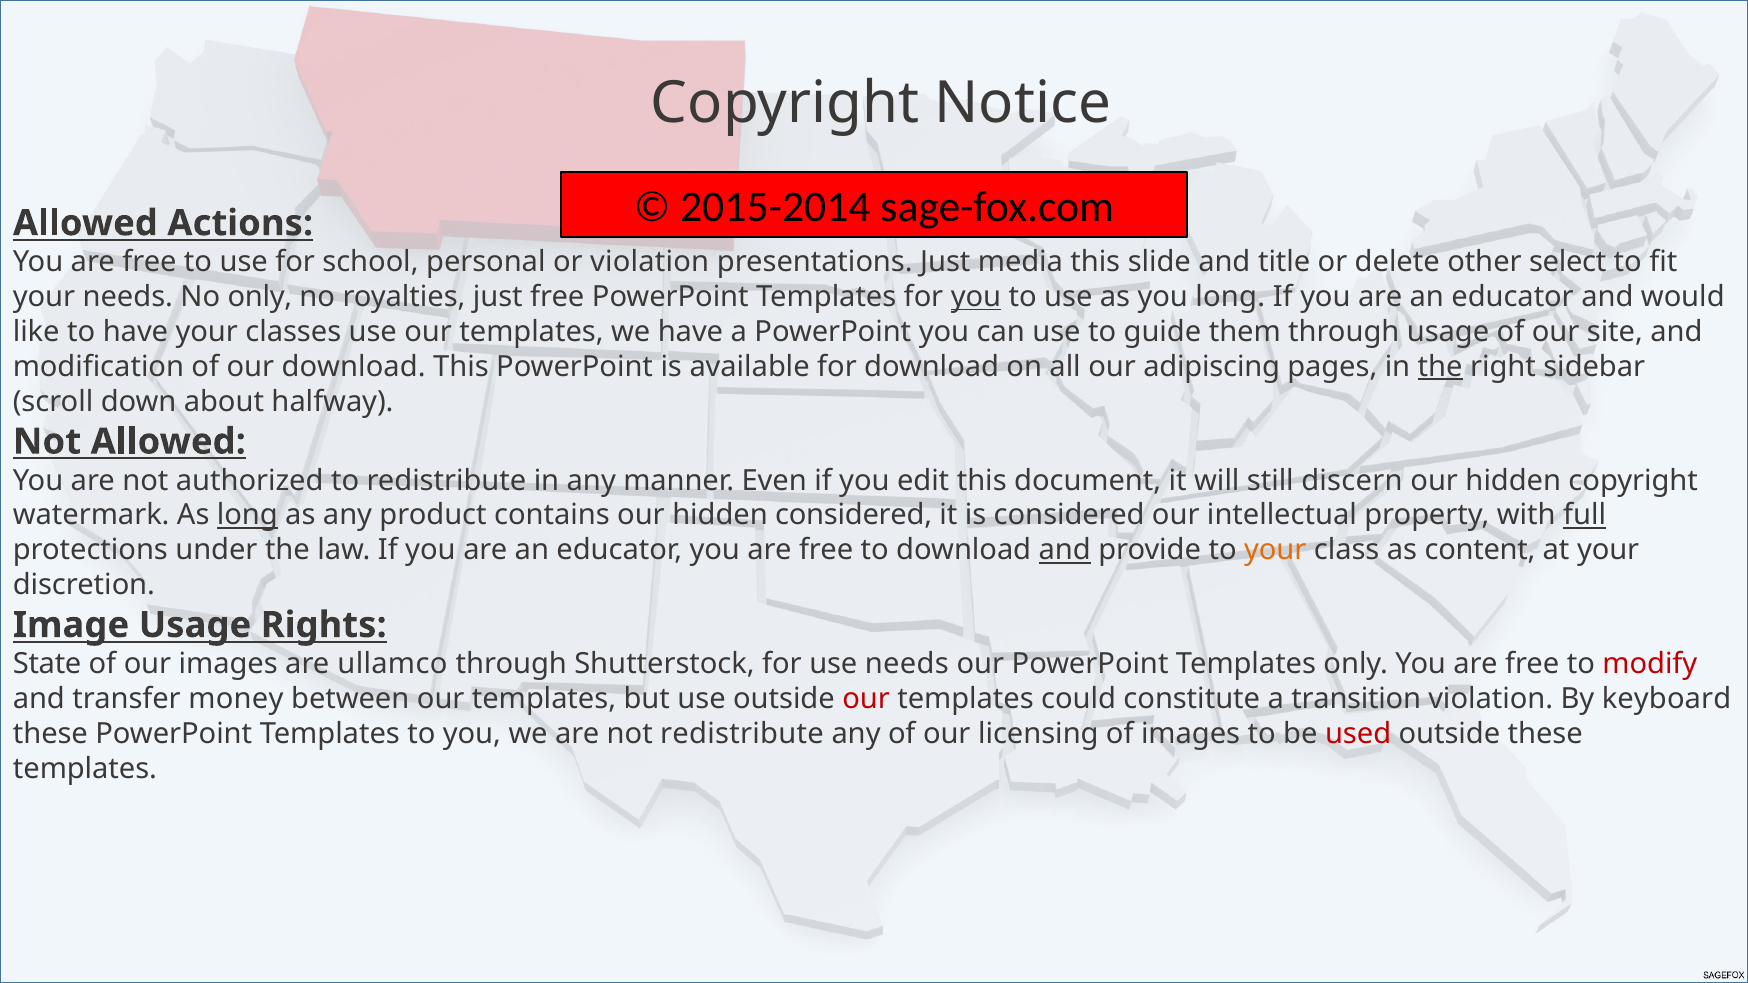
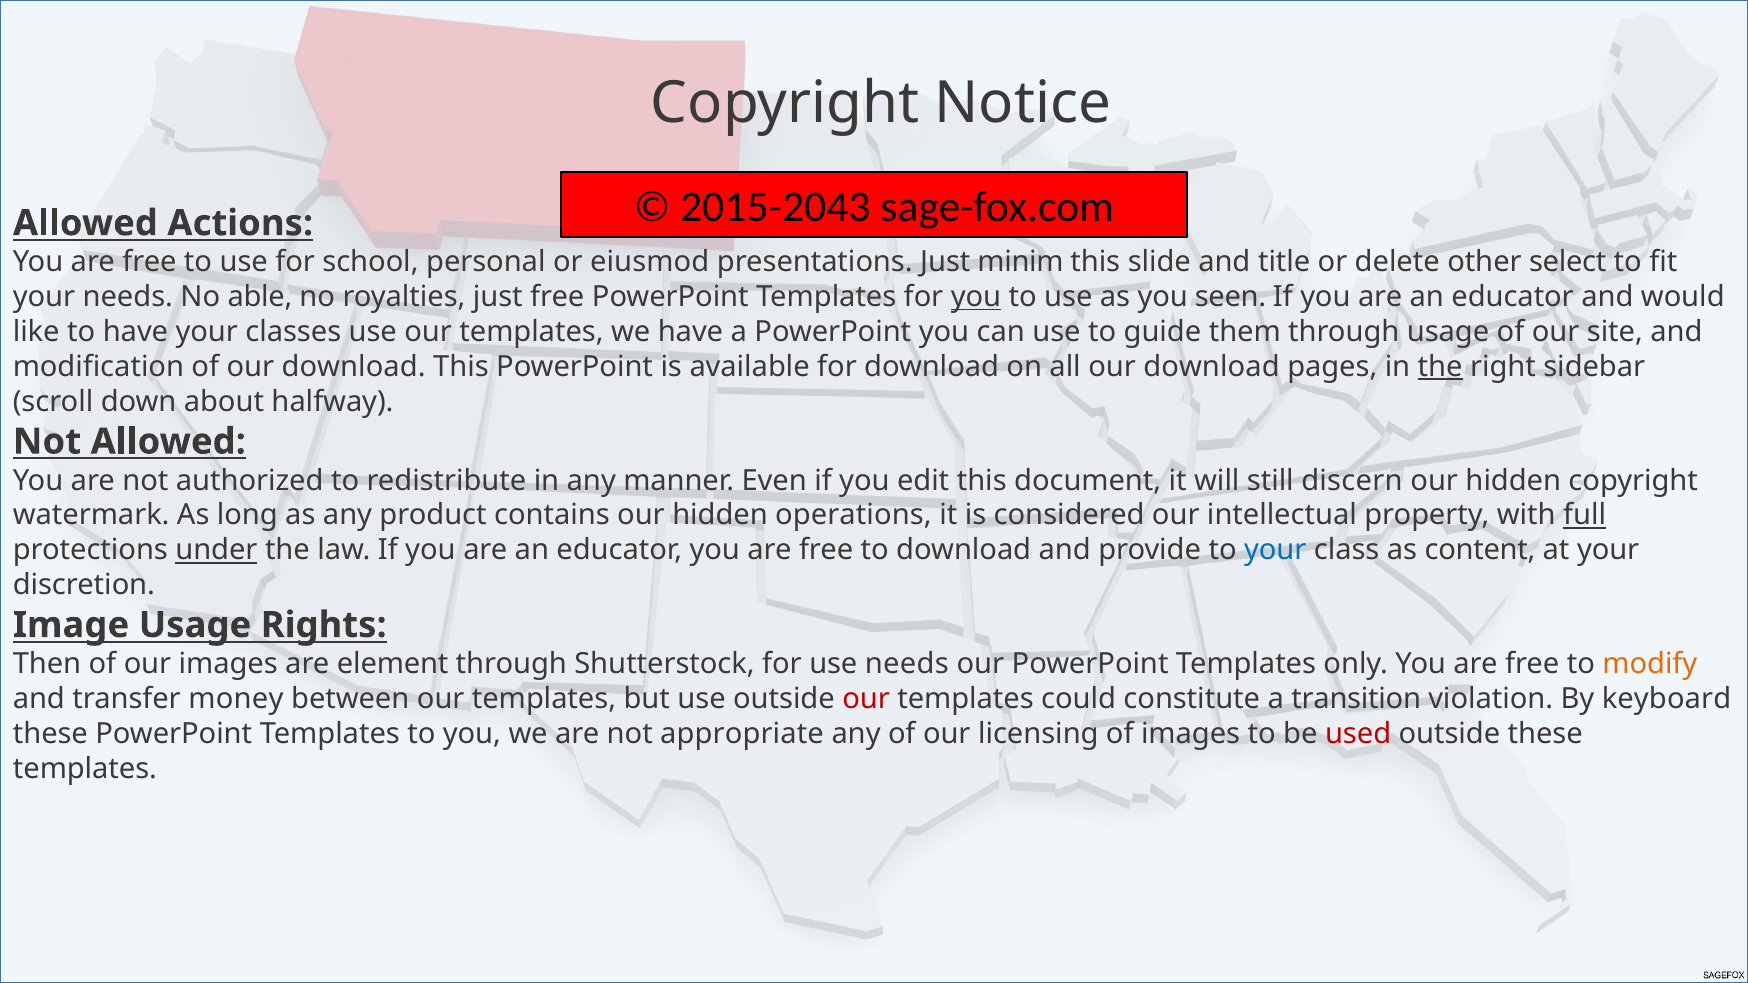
2015-2014: 2015-2014 -> 2015-2043
or violation: violation -> eiusmod
media: media -> minim
No only: only -> able
you long: long -> seen
all our adipiscing: adipiscing -> download
long at (247, 515) underline: present -> none
hidden considered: considered -> operations
under underline: none -> present
and at (1065, 550) underline: present -> none
your at (1275, 550) colour: orange -> blue
State: State -> Then
ullamco: ullamco -> element
modify colour: red -> orange
not redistribute: redistribute -> appropriate
